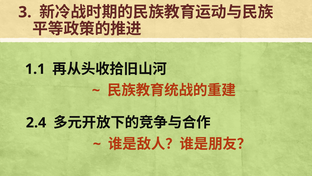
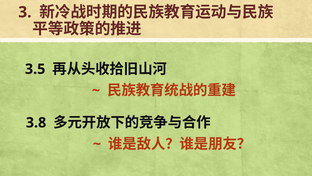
1.1: 1.1 -> 3.5
2.4: 2.4 -> 3.8
